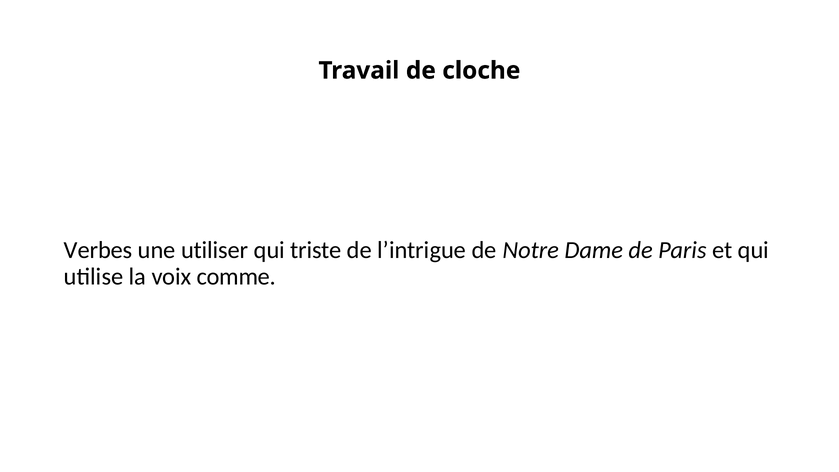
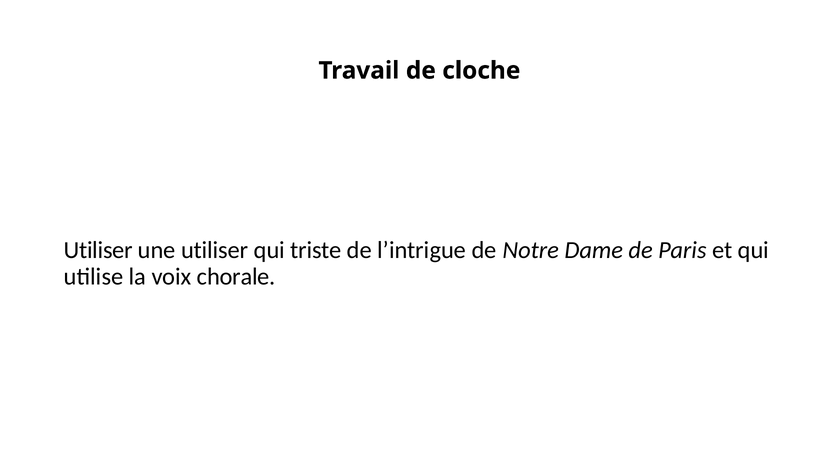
Verbes at (98, 250): Verbes -> Utiliser
comme: comme -> chorale
